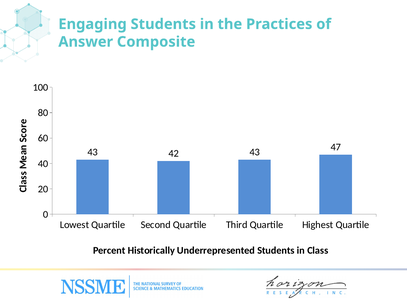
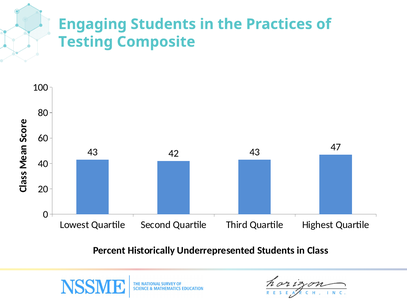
Answer: Answer -> Testing
